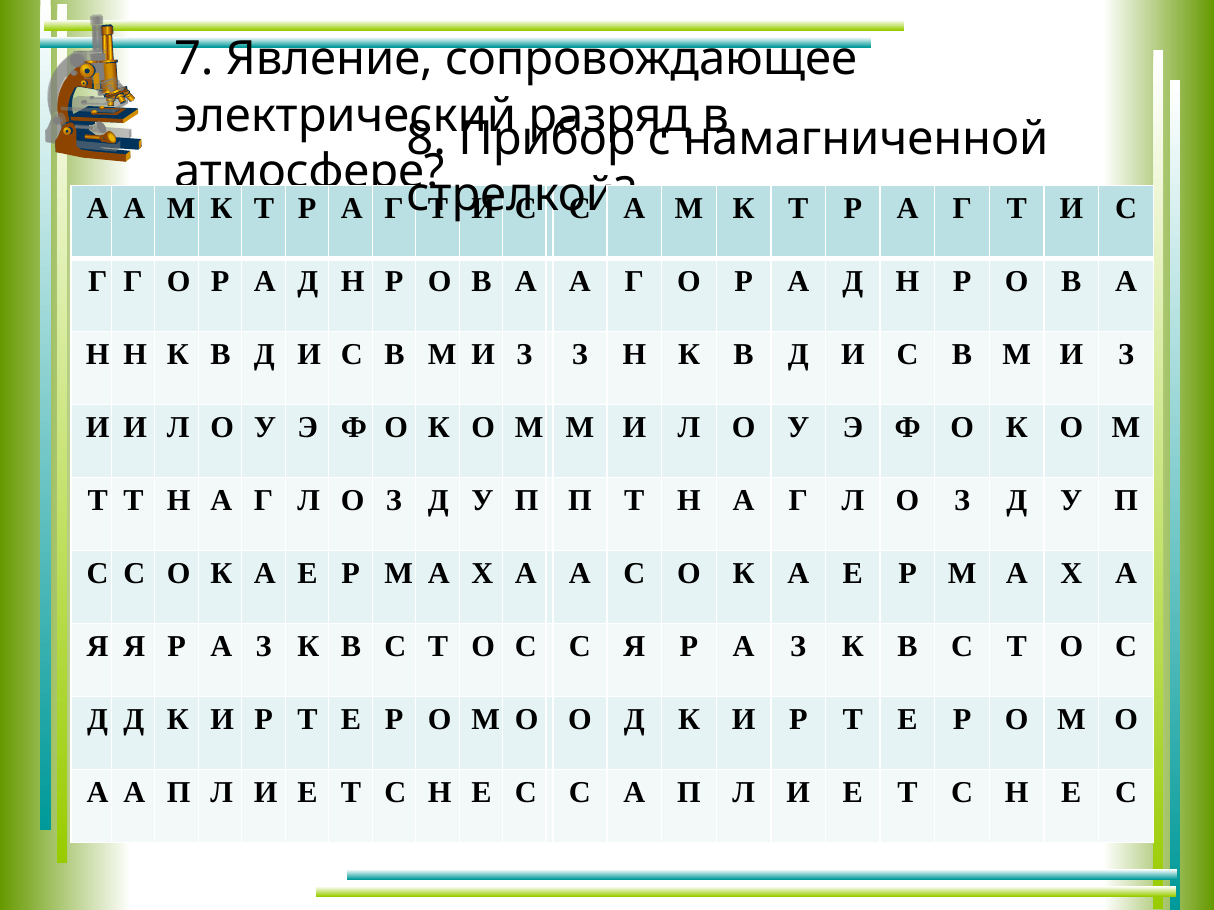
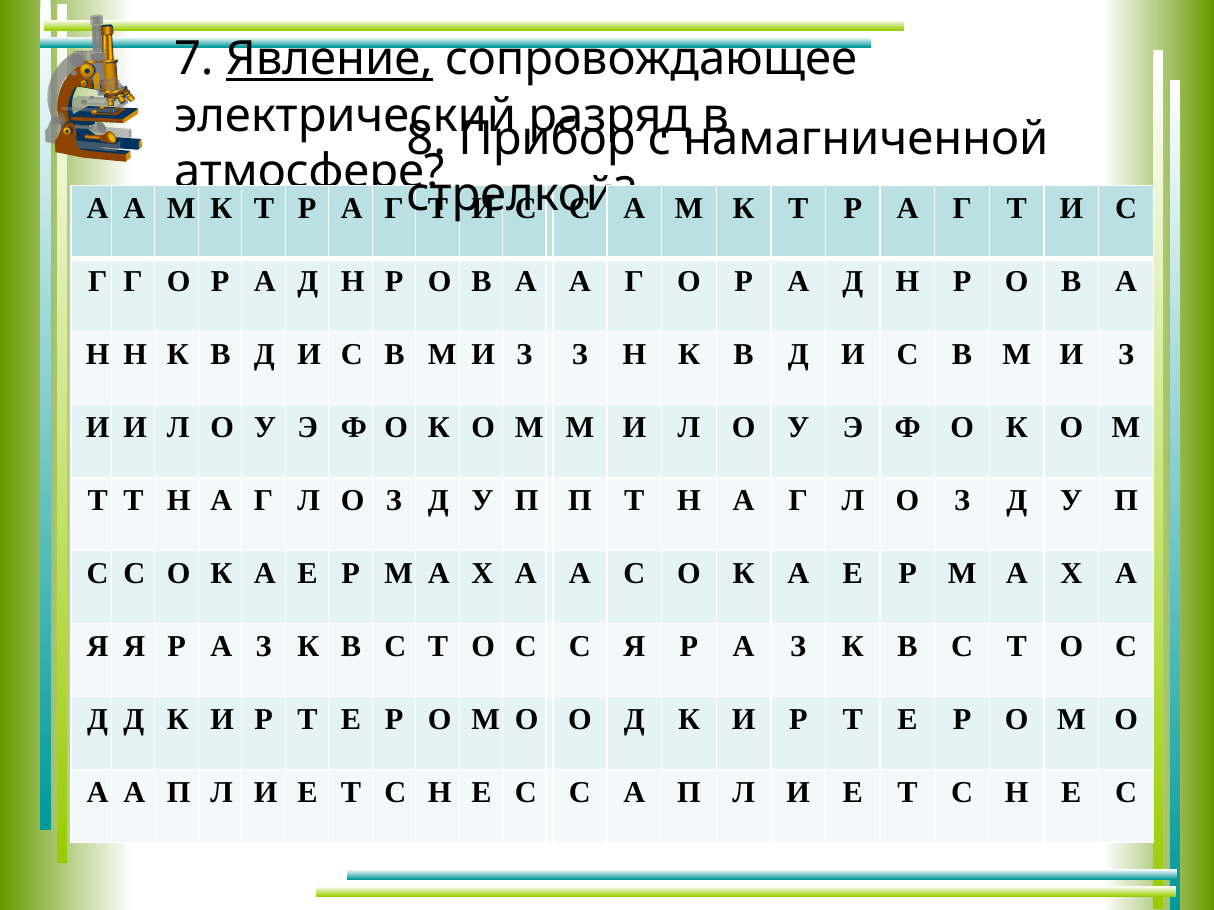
Явление underline: none -> present
